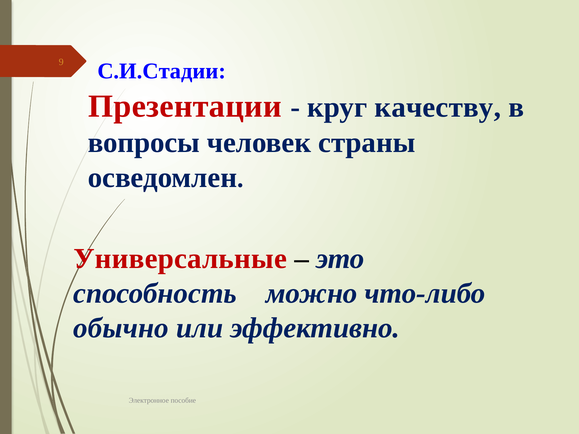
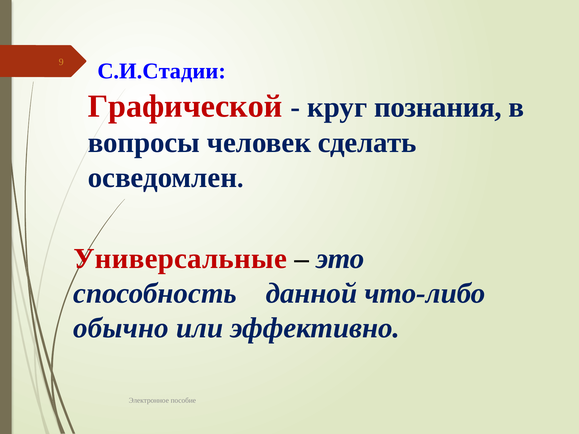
Презентации: Презентации -> Графической
качеству: качеству -> познания
страны: страны -> сделать
можно: можно -> данной
